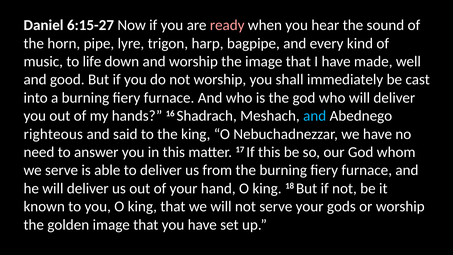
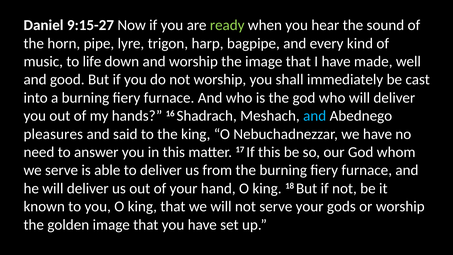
6:15-27: 6:15-27 -> 9:15-27
ready colour: pink -> light green
righteous: righteous -> pleasures
